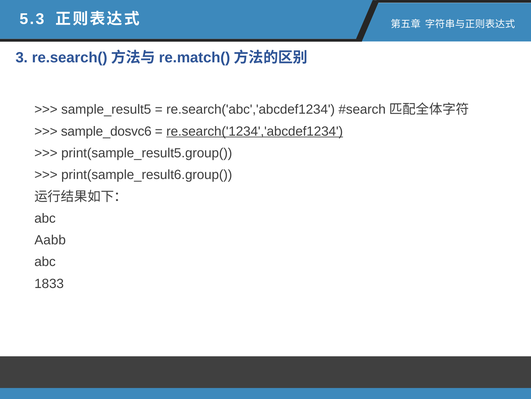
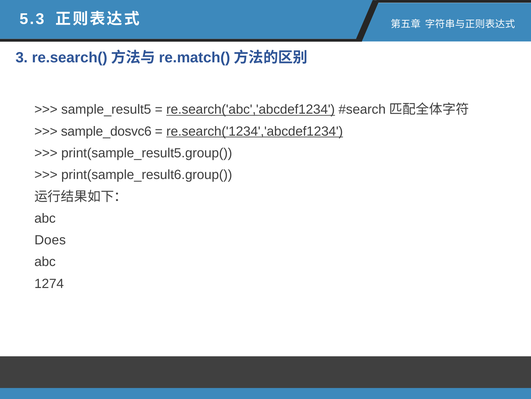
re.search('abc','abcdef1234 underline: none -> present
Aabb: Aabb -> Does
1833: 1833 -> 1274
